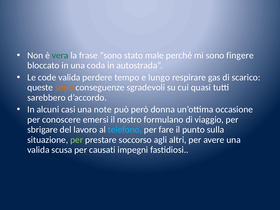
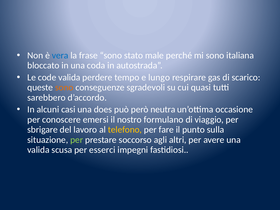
vera colour: green -> blue
fingere: fingere -> italiana
note: note -> does
donna: donna -> neutra
telefono colour: light blue -> yellow
causati: causati -> esserci
